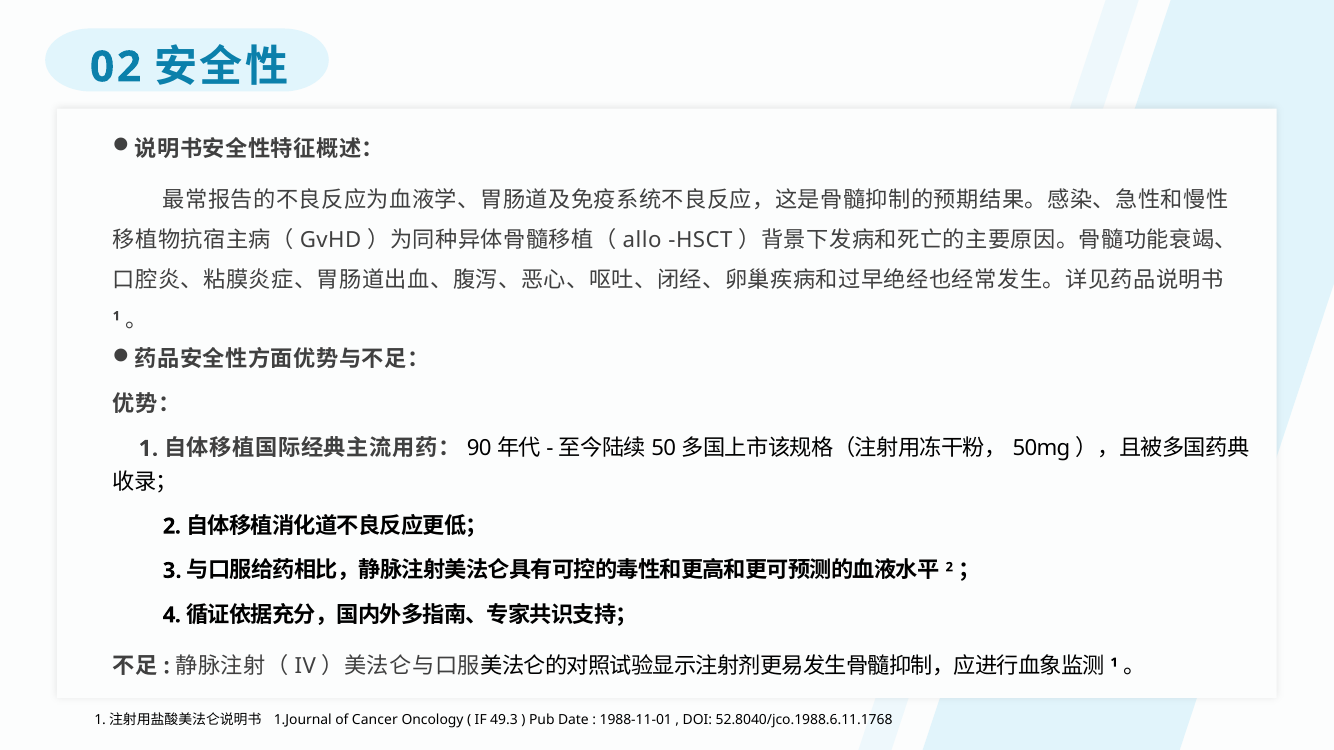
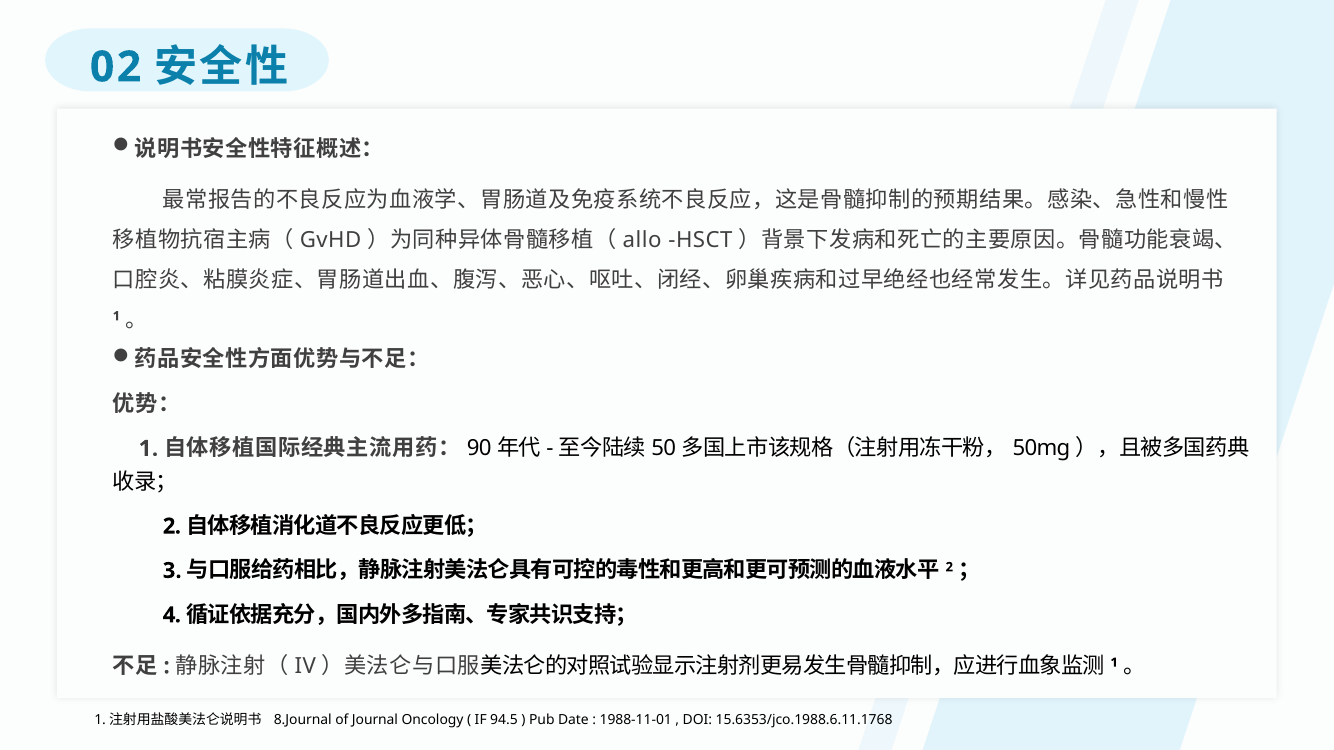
1.Journal: 1.Journal -> 8.Journal
Cancer: Cancer -> Journal
49.3: 49.3 -> 94.5
52.8040/jco.1988.6.11.1768: 52.8040/jco.1988.6.11.1768 -> 15.6353/jco.1988.6.11.1768
